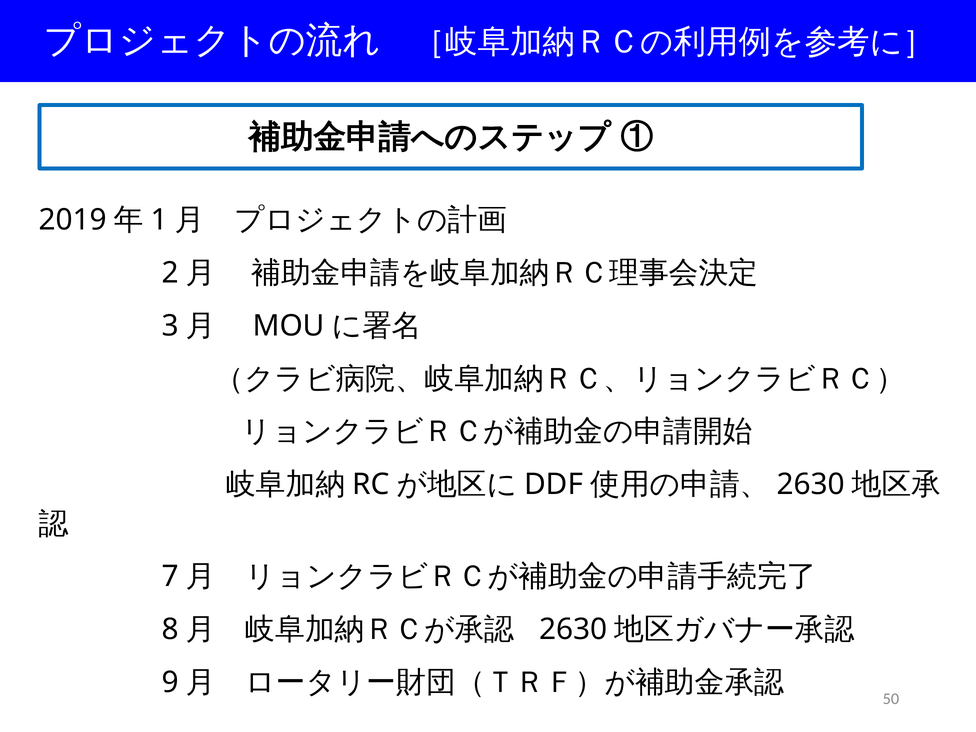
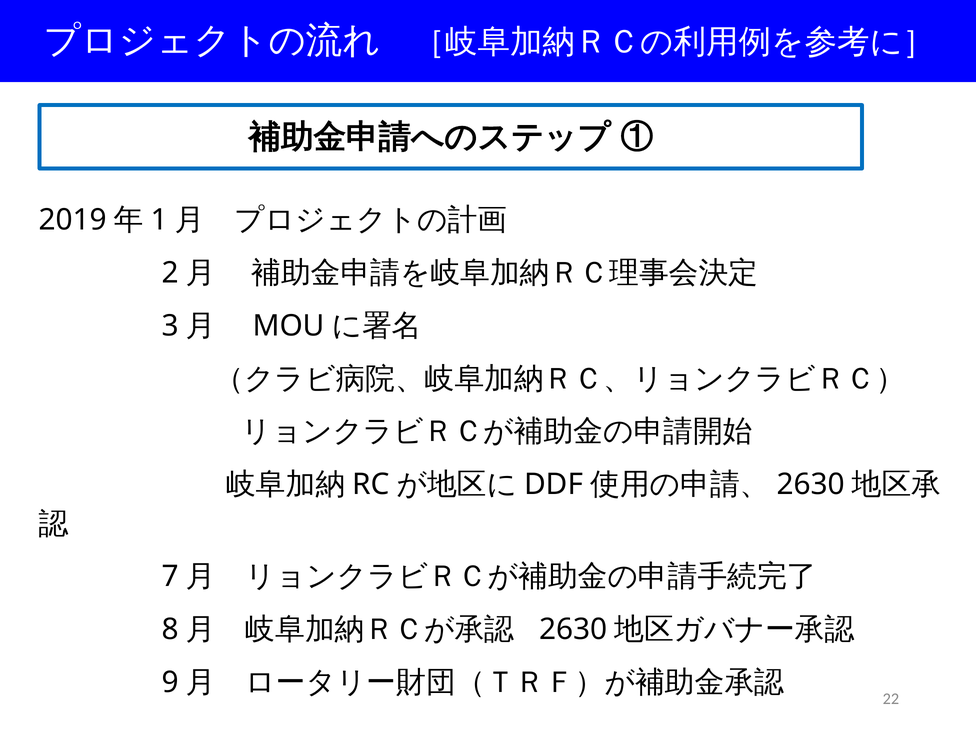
50: 50 -> 22
